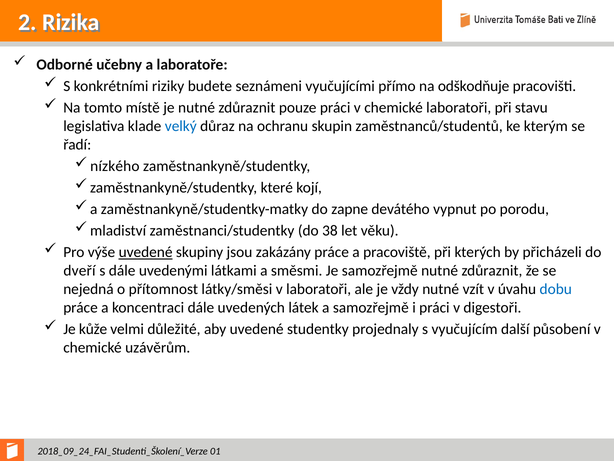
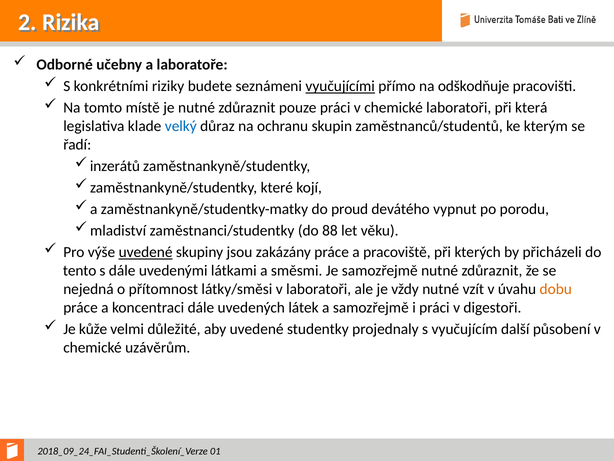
vyučujícími underline: none -> present
stavu: stavu -> která
nízkého: nízkého -> inzerátů
zapne: zapne -> proud
38: 38 -> 88
dveří: dveří -> tento
dobu colour: blue -> orange
